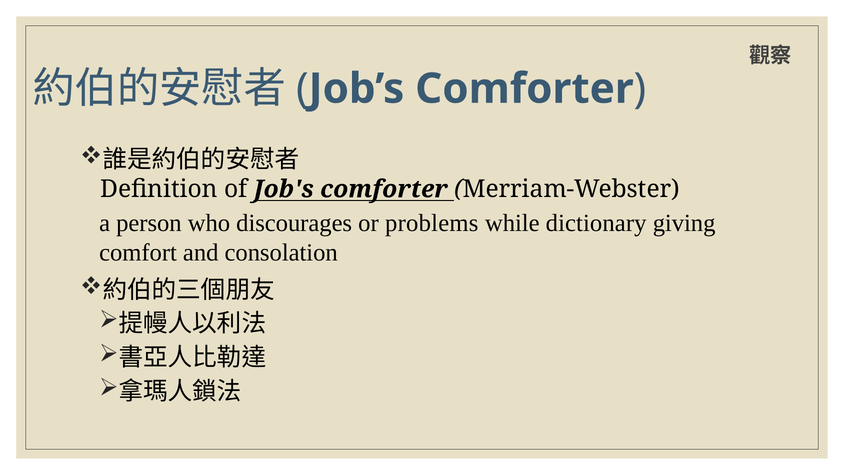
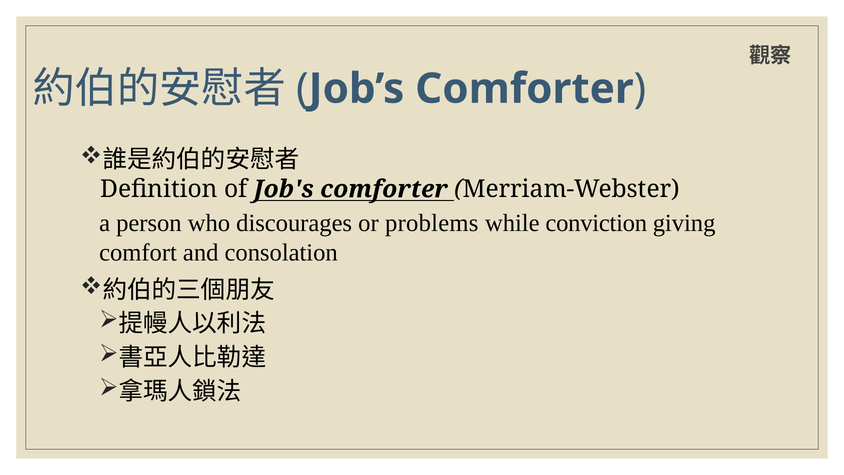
dictionary: dictionary -> conviction
